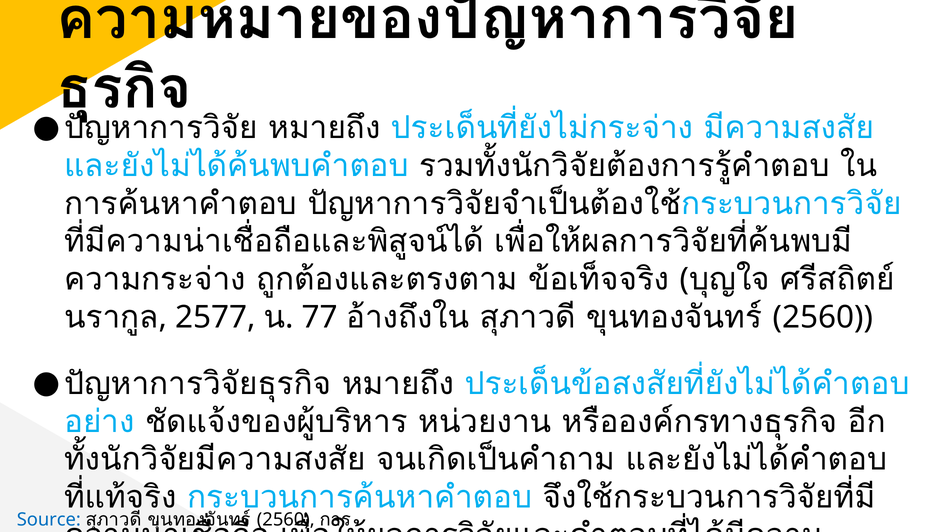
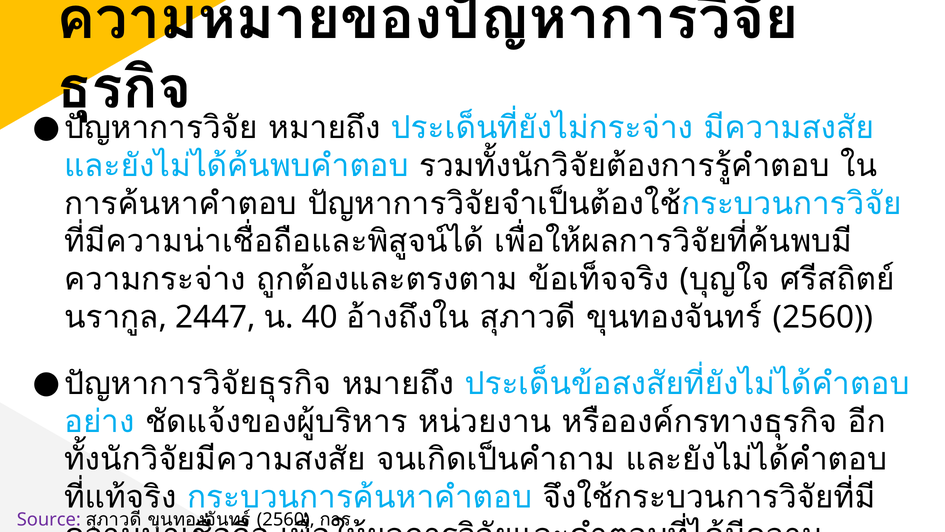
2577: 2577 -> 2447
77: 77 -> 40
Source colour: blue -> purple
